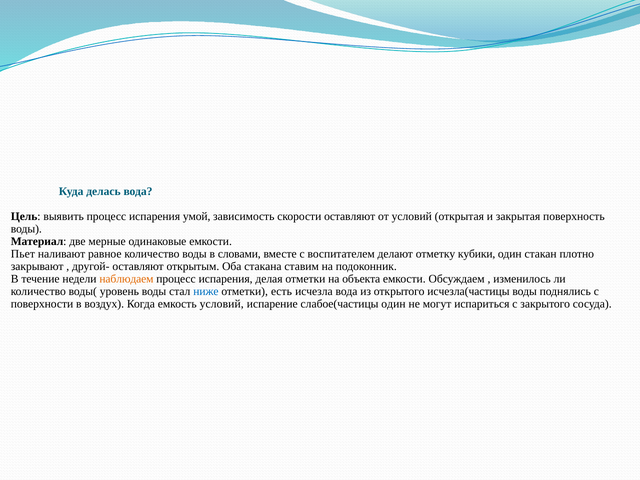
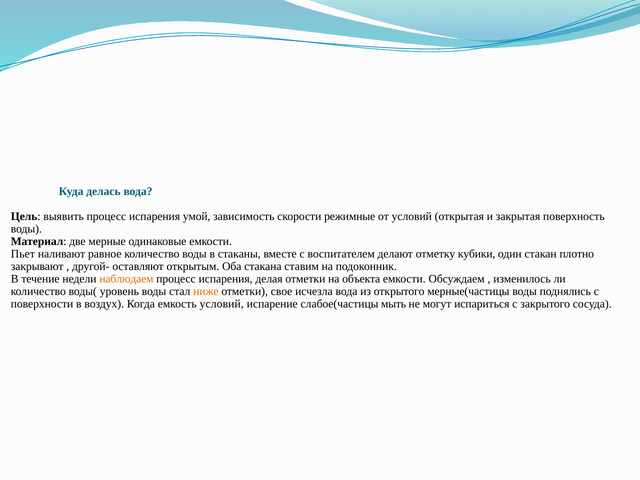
скорости оставляют: оставляют -> режимные
словами: словами -> стаканы
ниже colour: blue -> orange
есть: есть -> свое
исчезла(частицы: исчезла(частицы -> мерные(частицы
слабое(частицы один: один -> мыть
